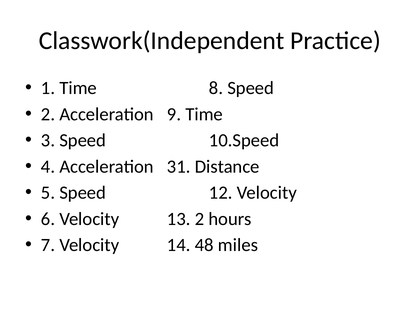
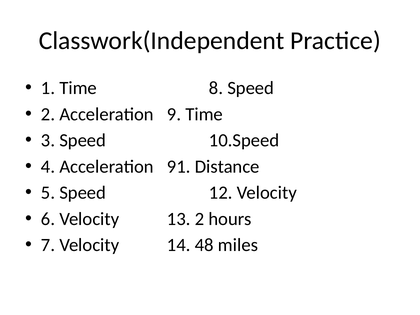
31: 31 -> 91
